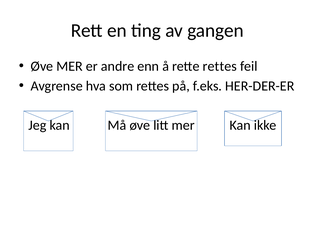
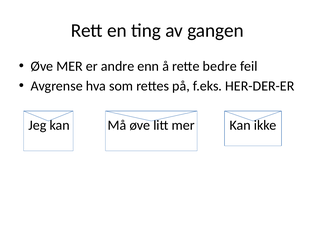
rette rettes: rettes -> bedre
